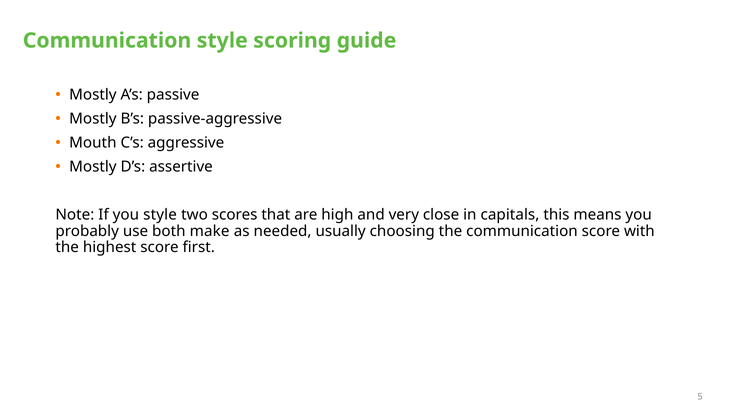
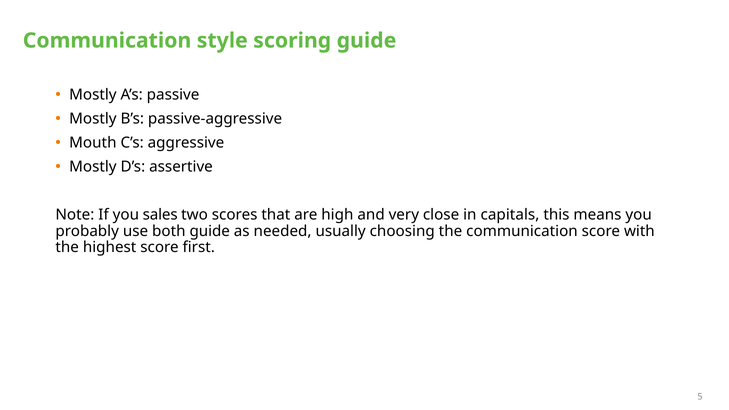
you style: style -> sales
both make: make -> guide
